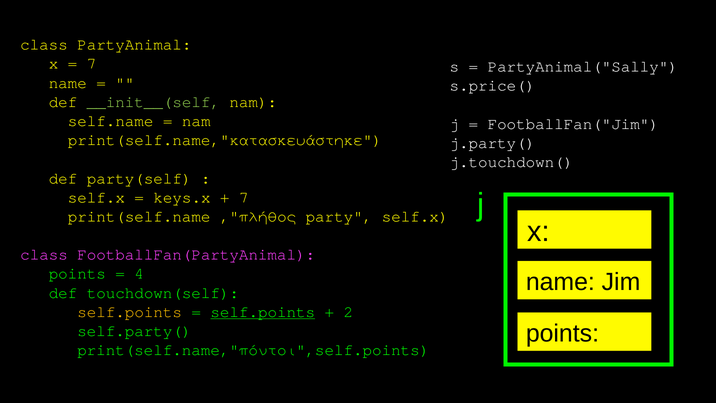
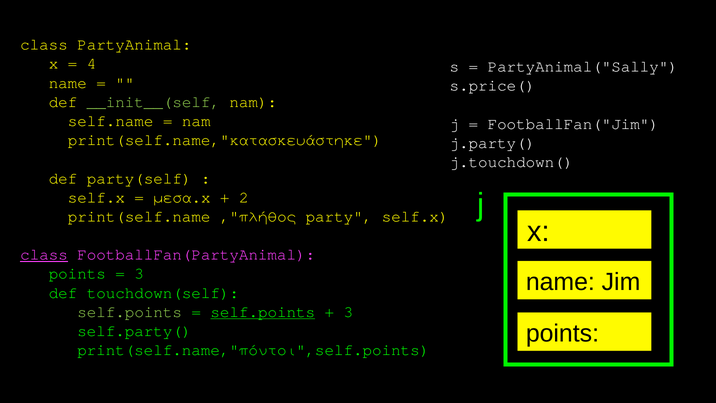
7 at (92, 64): 7 -> 4
keys.x: keys.x -> μέσα.x
7 at (244, 197): 7 -> 2
class at (44, 254) underline: none -> present
4 at (139, 274): 4 -> 3
self.points at (130, 312) colour: yellow -> light green
2 at (348, 312): 2 -> 3
